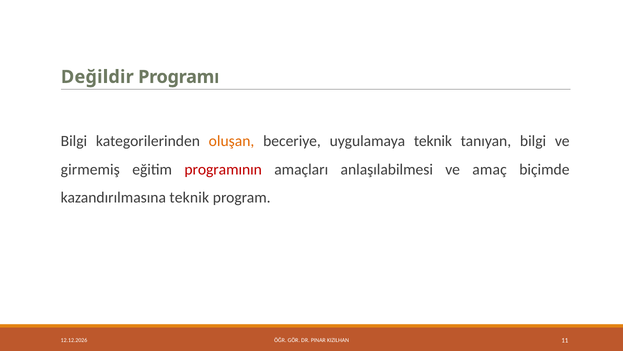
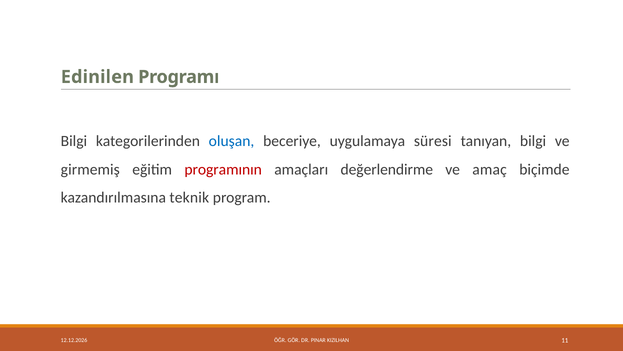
Değildir: Değildir -> Edinilen
oluşan colour: orange -> blue
uygulamaya teknik: teknik -> süresi
anlaşılabilmesi: anlaşılabilmesi -> değerlendirme
